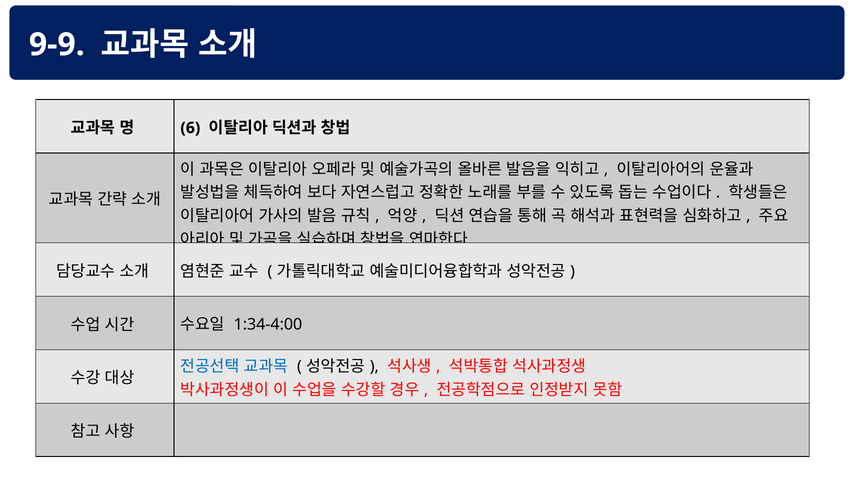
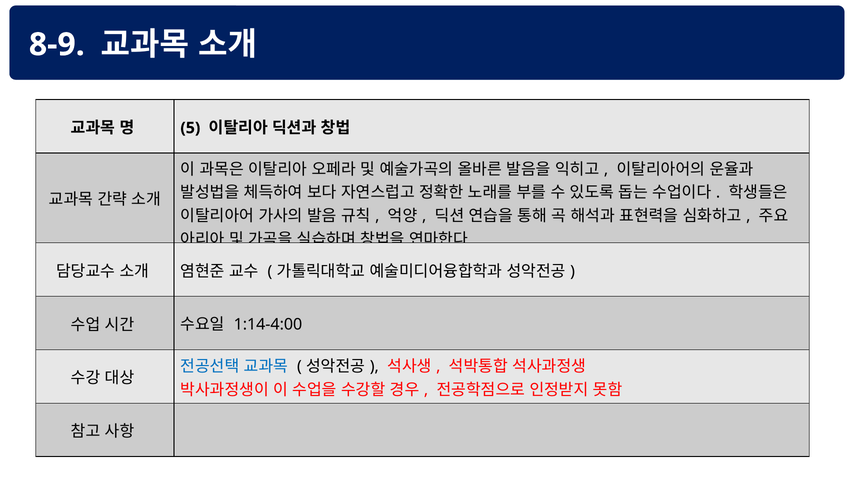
9-9: 9-9 -> 8-9
6: 6 -> 5
1:34-4:00: 1:34-4:00 -> 1:14-4:00
